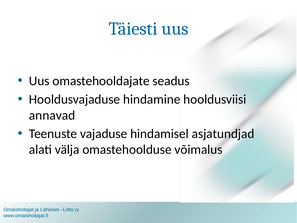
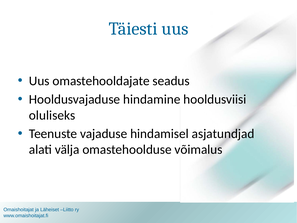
annavad: annavad -> oluliseks
